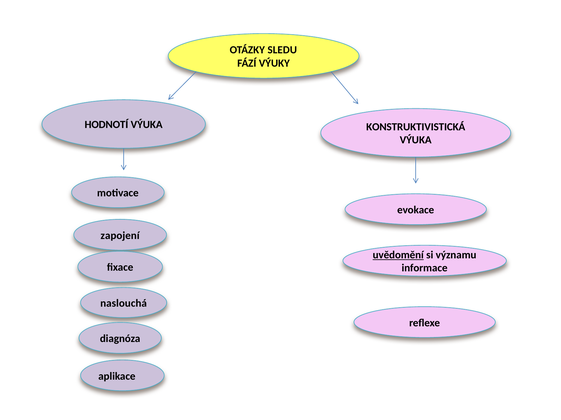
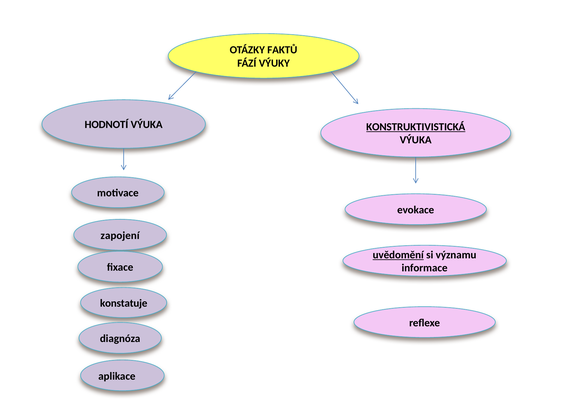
SLEDU: SLEDU -> FAKTŮ
KONSTRUKTIVISTICKÁ underline: none -> present
naslouchá: naslouchá -> konstatuje
